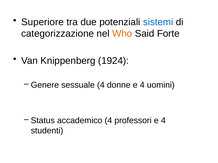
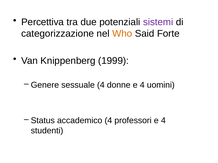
Superiore: Superiore -> Percettiva
sistemi colour: blue -> purple
1924: 1924 -> 1999
